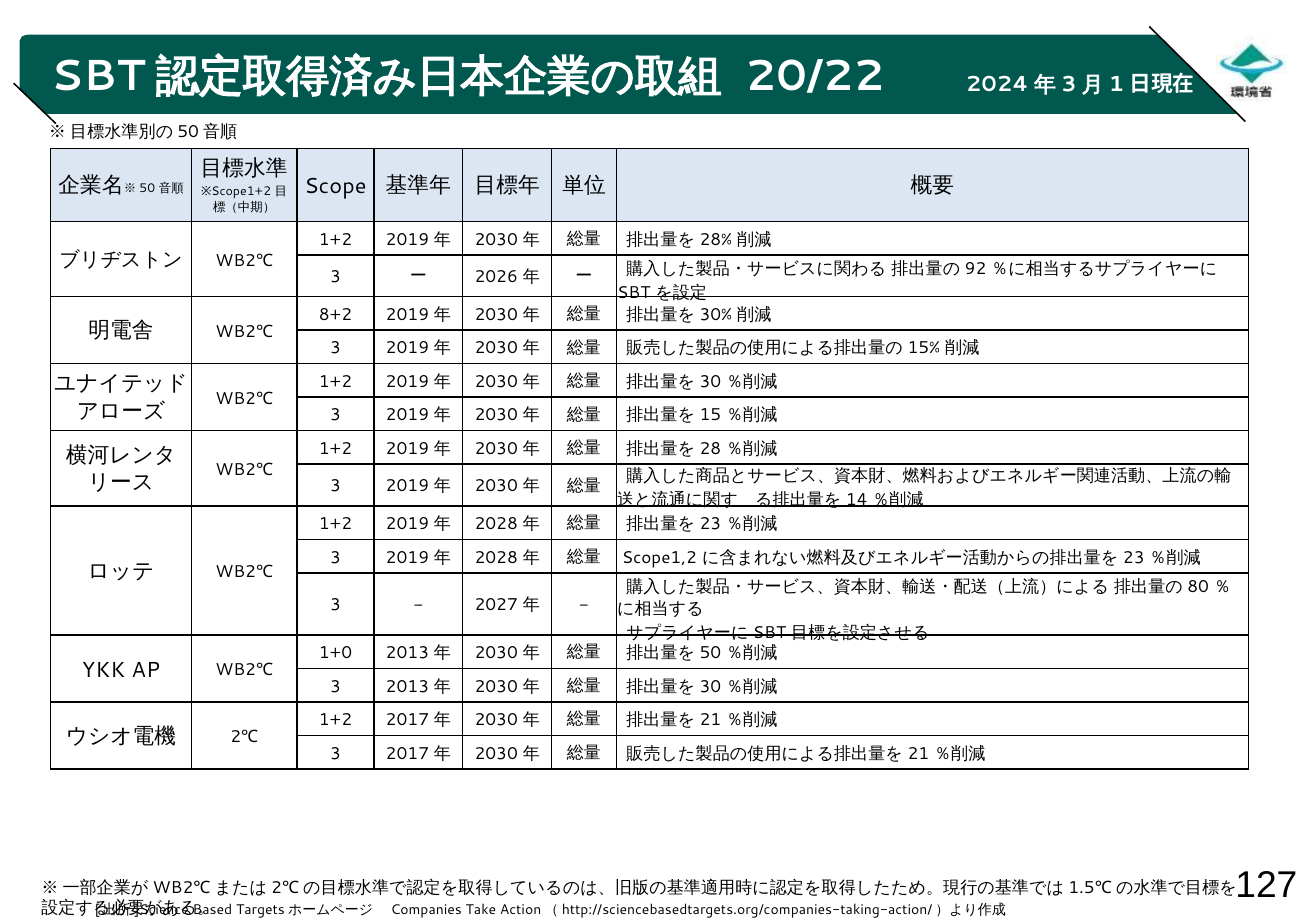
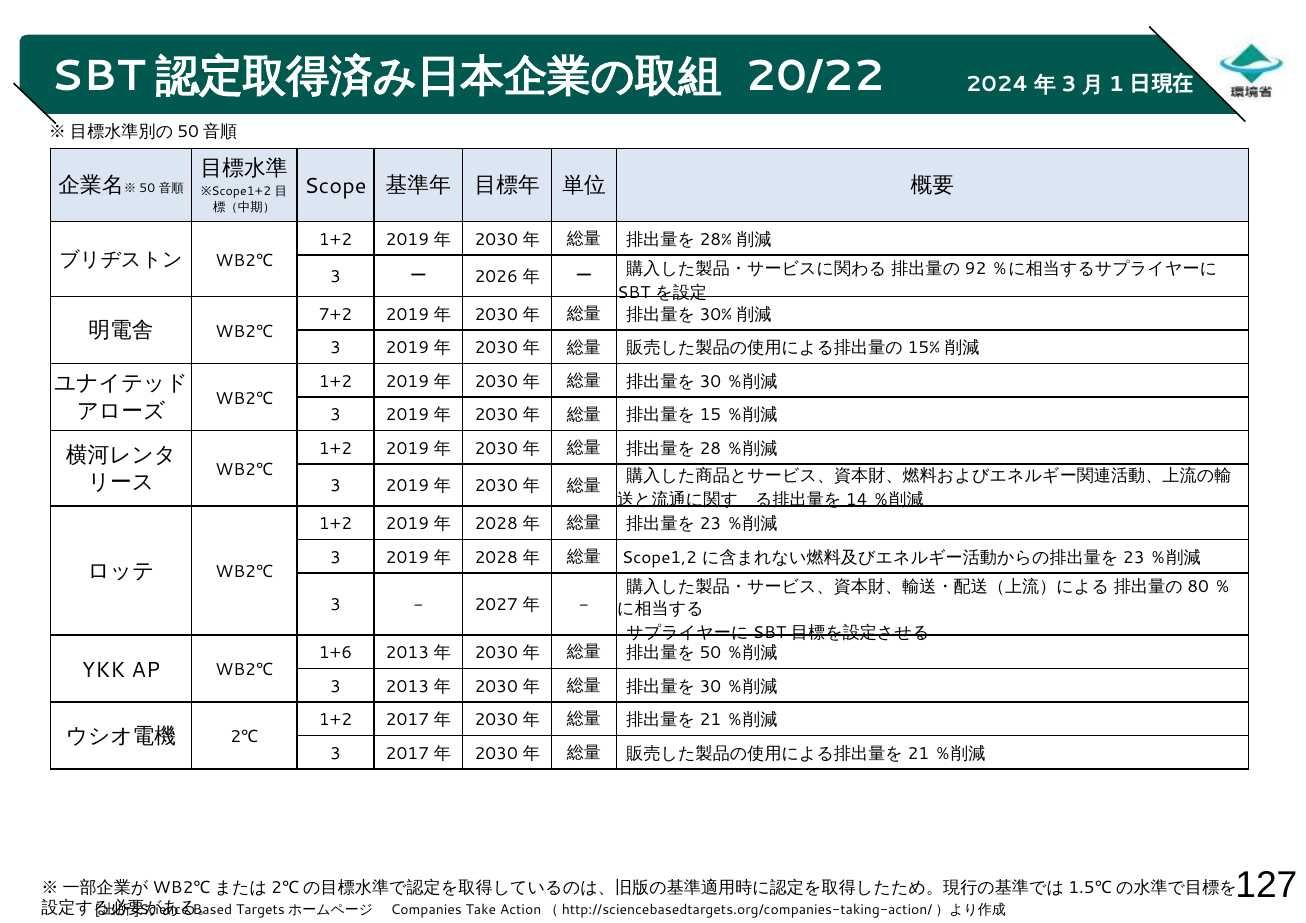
8+2: 8+2 -> 7+2
1+0: 1+0 -> 1+6
